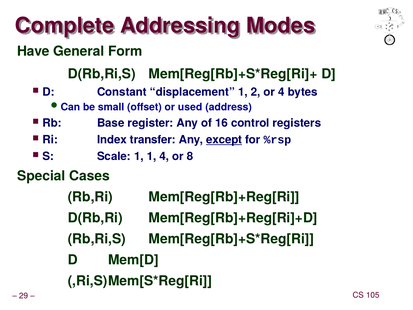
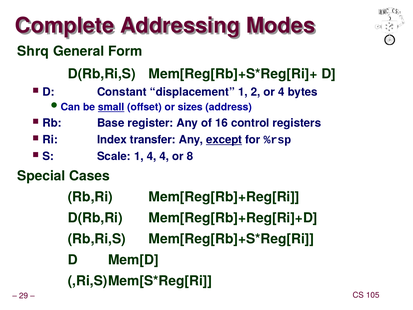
Have: Have -> Shrq
small underline: none -> present
used: used -> sizes
1 1: 1 -> 4
